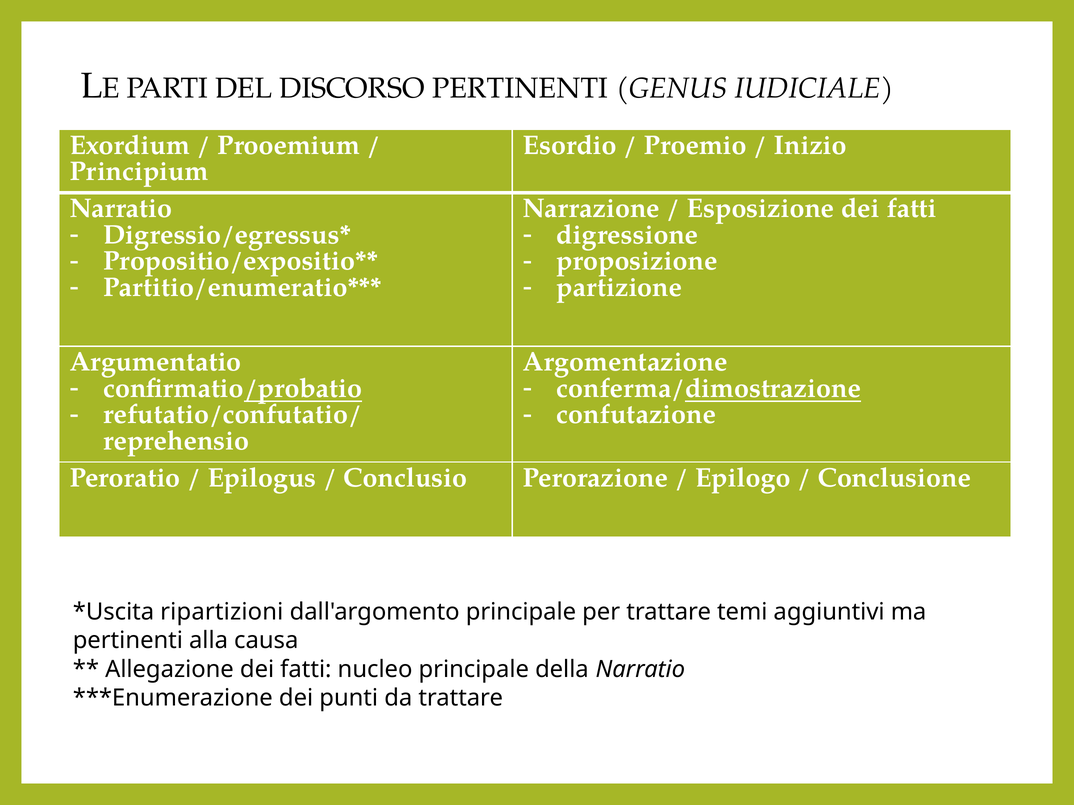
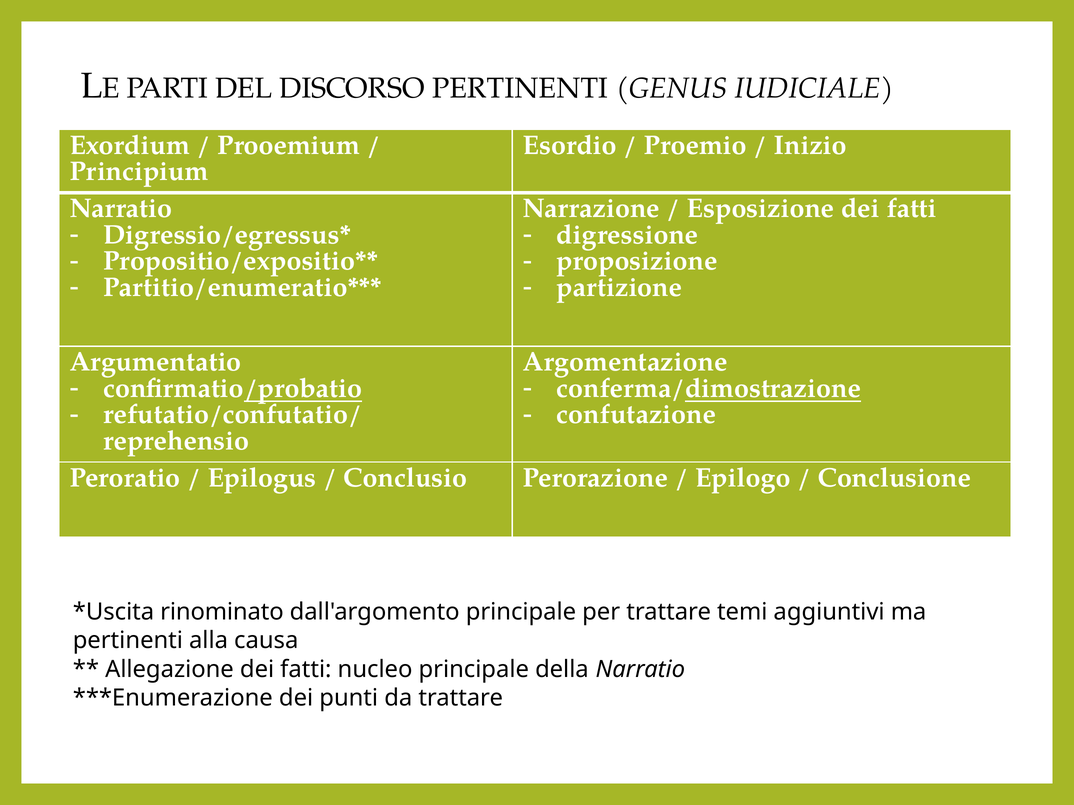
ripartizioni: ripartizioni -> rinominato
